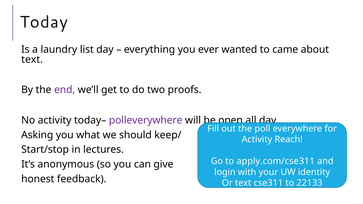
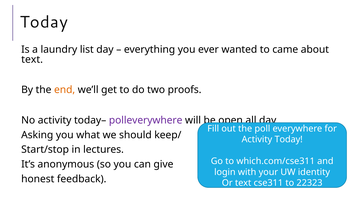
end colour: purple -> orange
Activity Reach: Reach -> Today
apply.com/cse311: apply.com/cse311 -> which.com/cse311
22133: 22133 -> 22323
